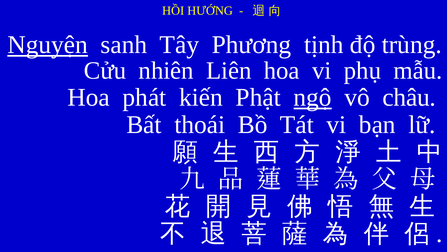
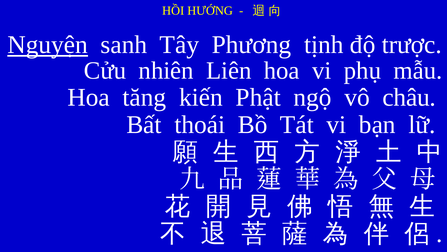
trùng: trùng -> trược
phát: phát -> tăng
ngộ underline: present -> none
